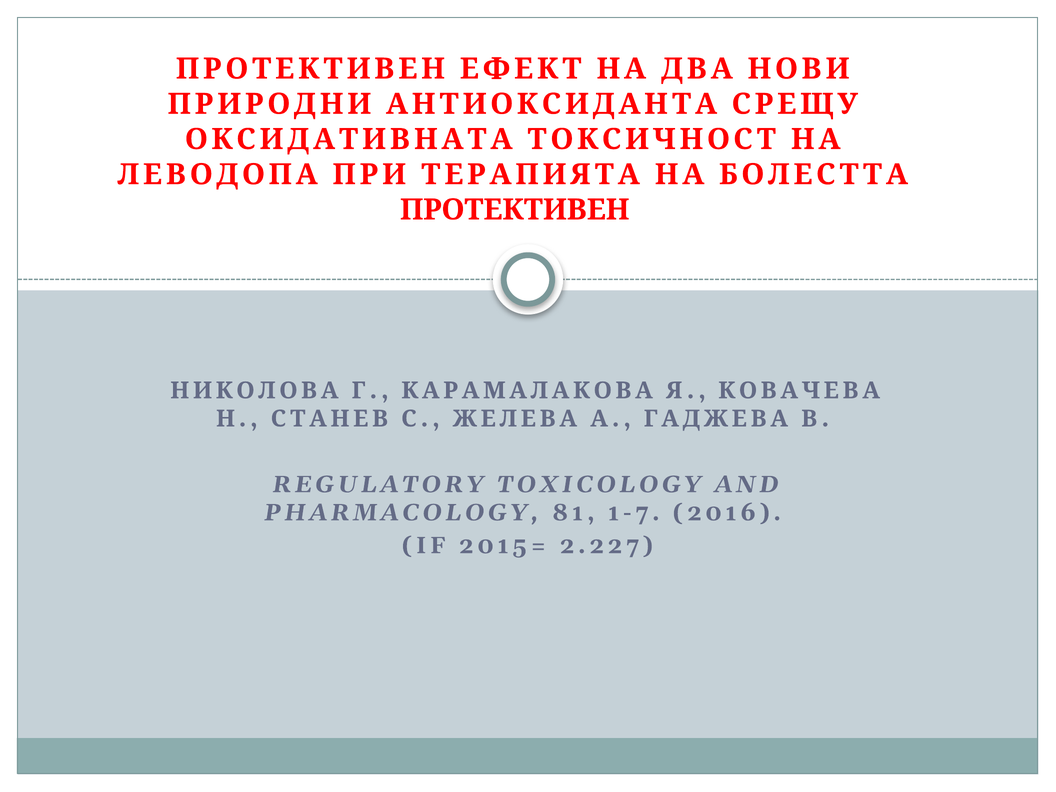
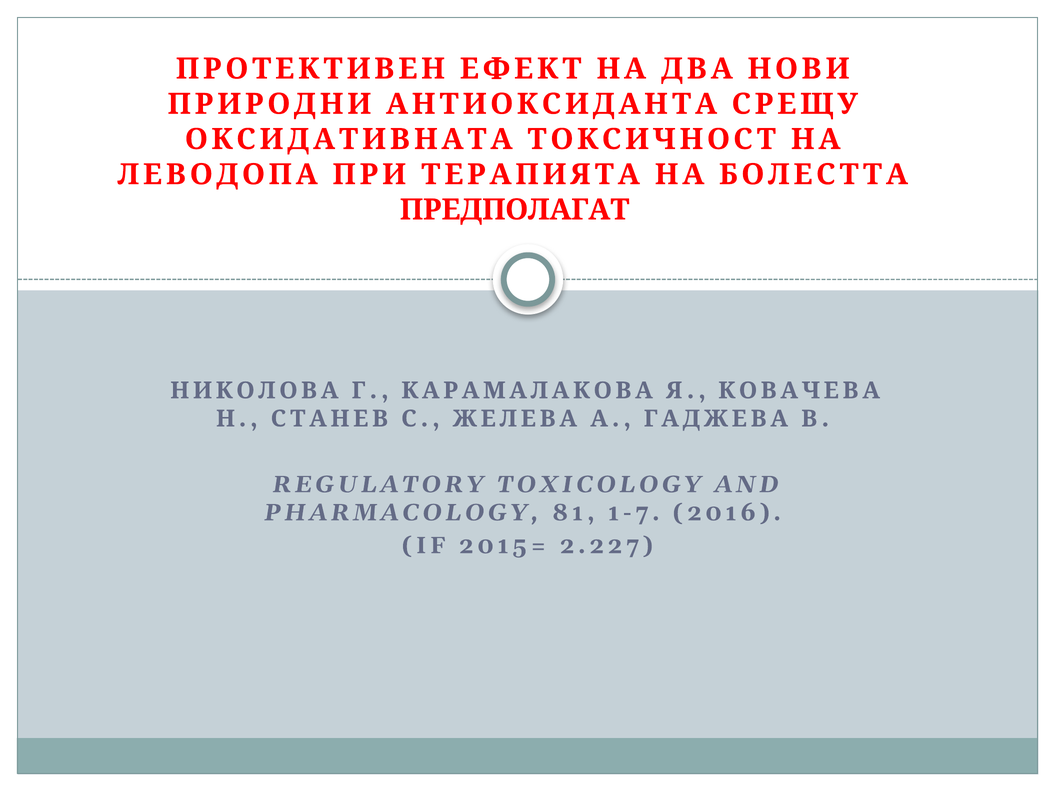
ПРОТЕКТИВЕН at (515, 210): ПРОТЕКТИВЕН -> ПРЕДПОЛАГАТ
